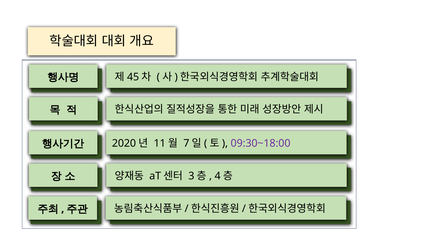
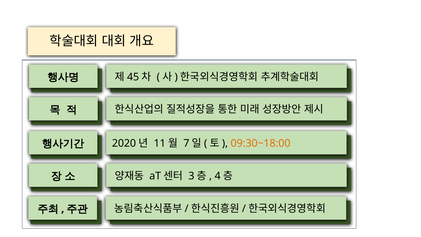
09:30~18:00 colour: purple -> orange
